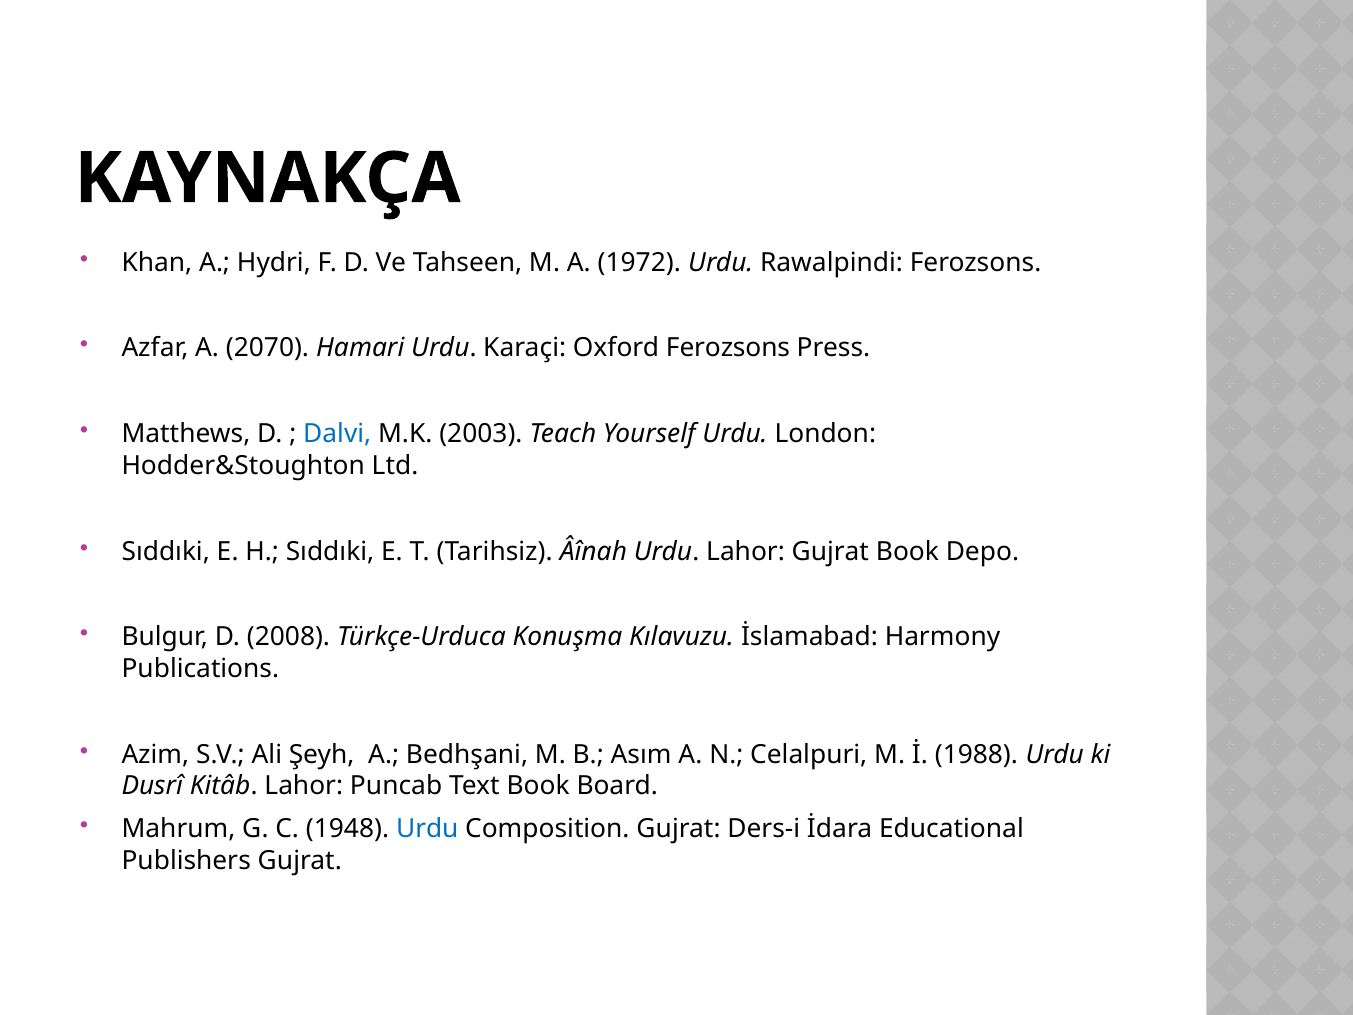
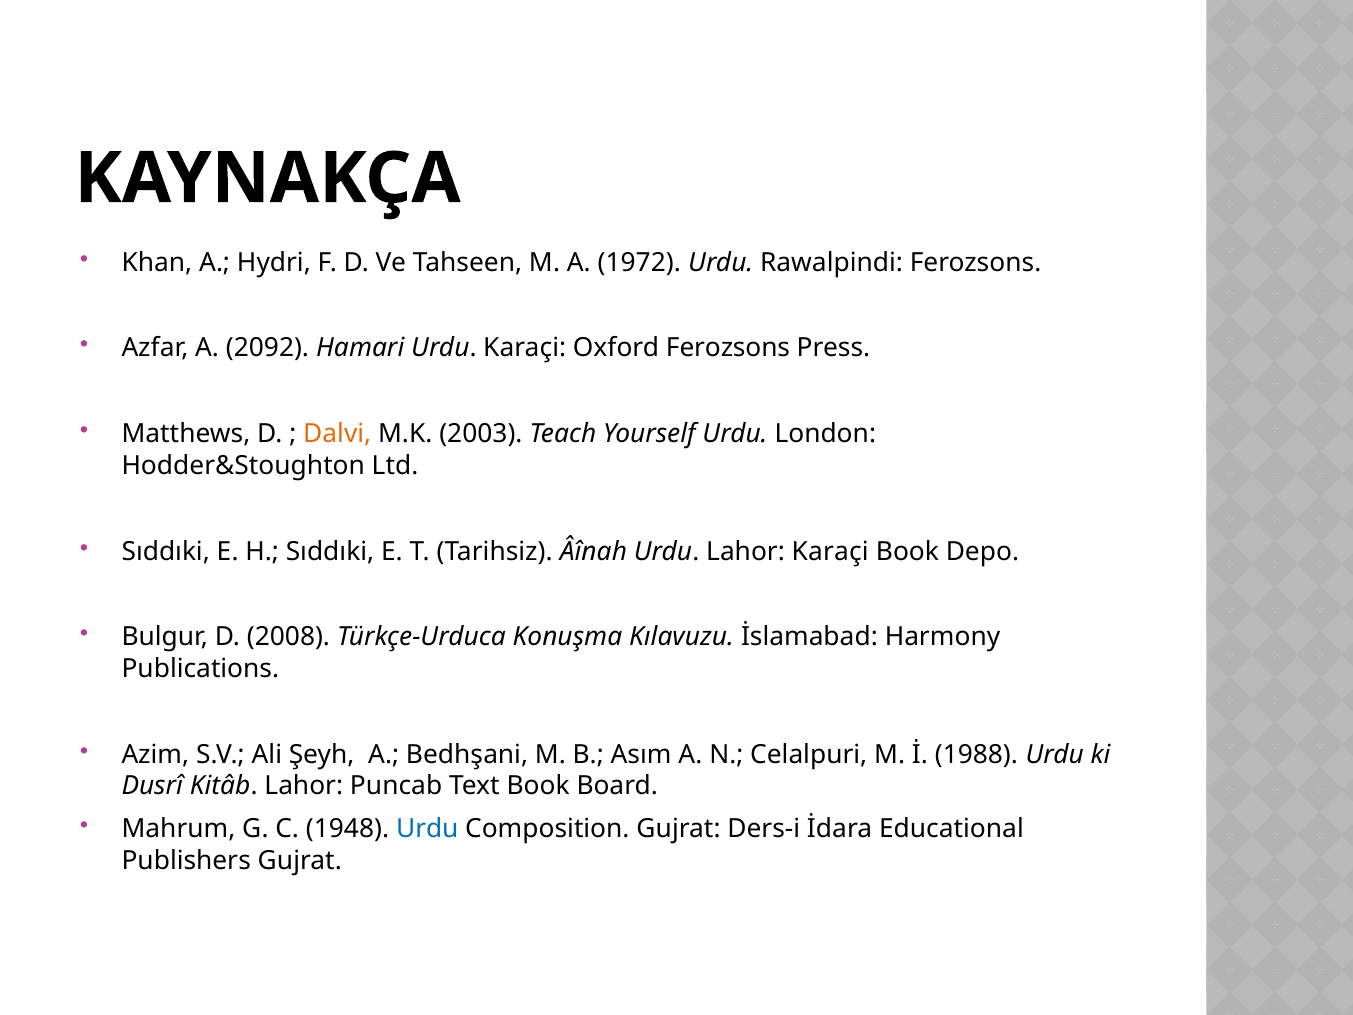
2070: 2070 -> 2092
Dalvi colour: blue -> orange
Lahor Gujrat: Gujrat -> Karaçi
